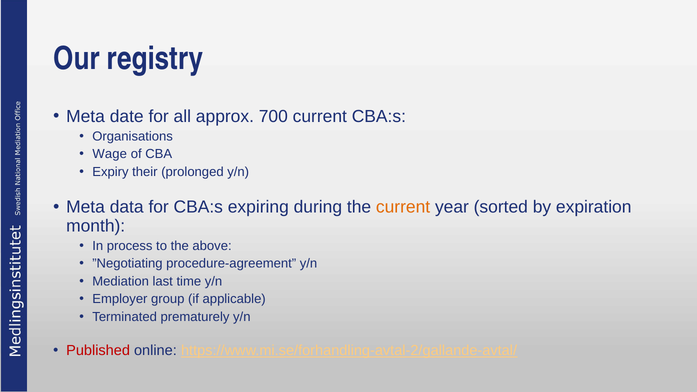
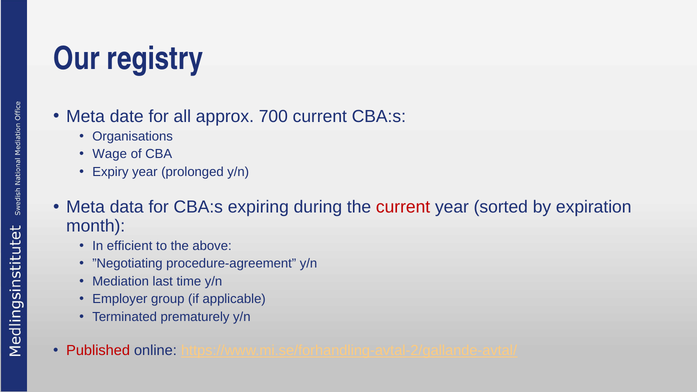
Expiry their: their -> year
current at (403, 207) colour: orange -> red
process: process -> efficient
